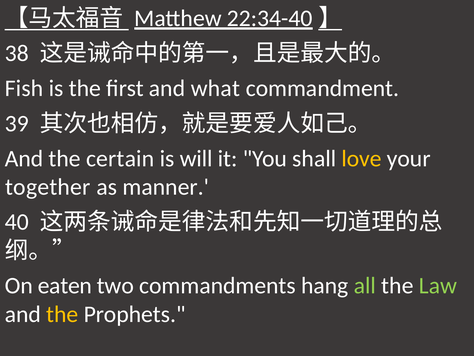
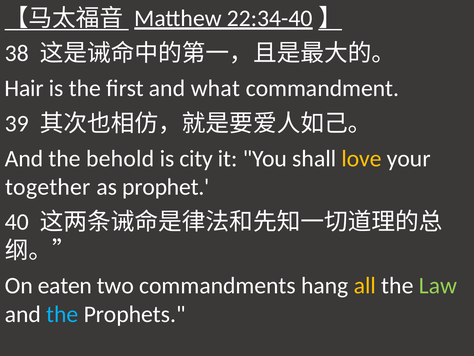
Fish: Fish -> Hair
certain: certain -> behold
will: will -> city
manner: manner -> prophet
all colour: light green -> yellow
the at (62, 314) colour: yellow -> light blue
